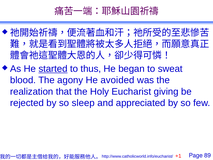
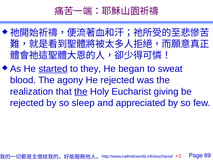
thus: thus -> they
He avoided: avoided -> rejected
the at (81, 91) underline: none -> present
